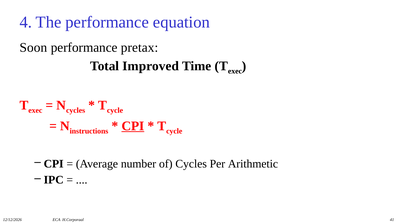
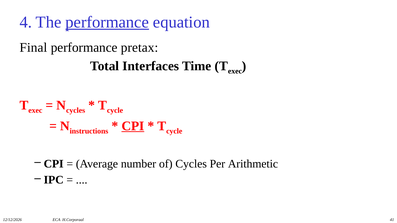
performance at (107, 22) underline: none -> present
Soon: Soon -> Final
Improved: Improved -> Interfaces
